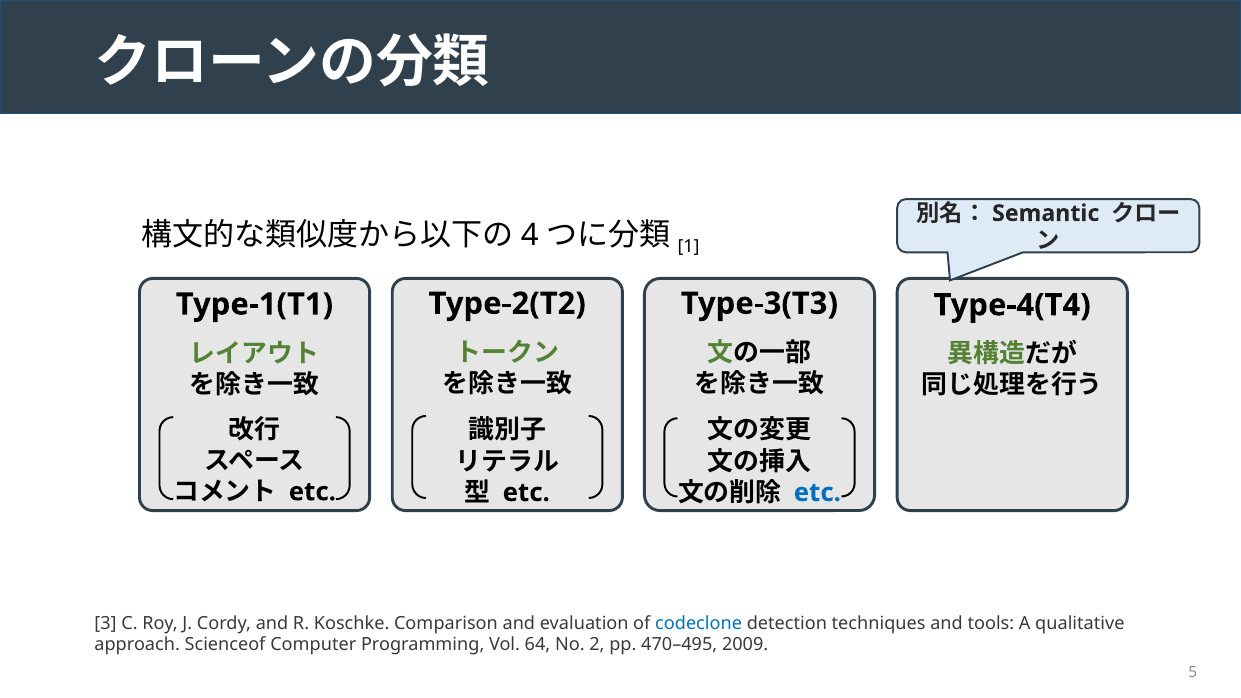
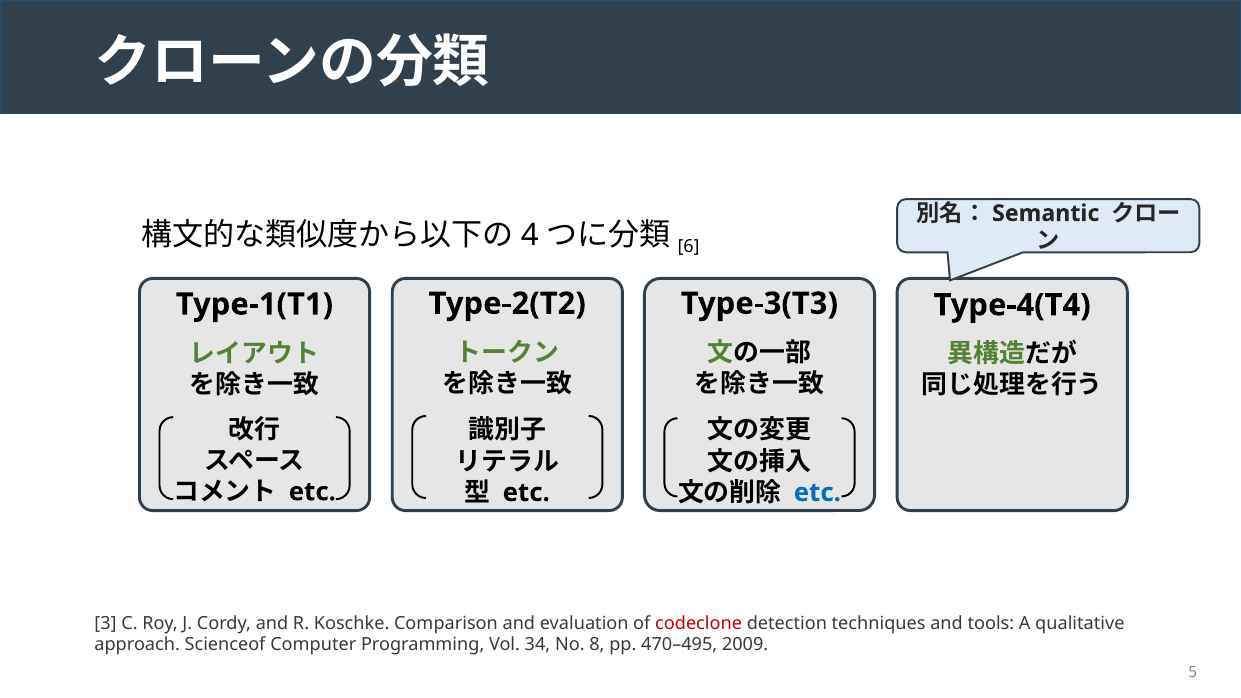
1: 1 -> 6
codeclone colour: blue -> red
64: 64 -> 34
2: 2 -> 8
